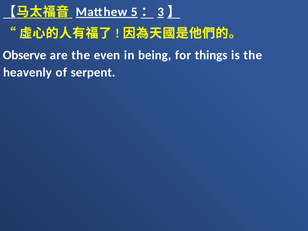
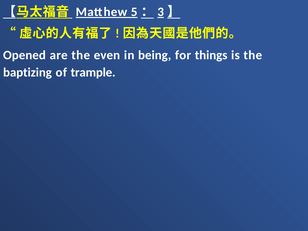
Observe: Observe -> Opened
heavenly: heavenly -> baptizing
serpent: serpent -> trample
